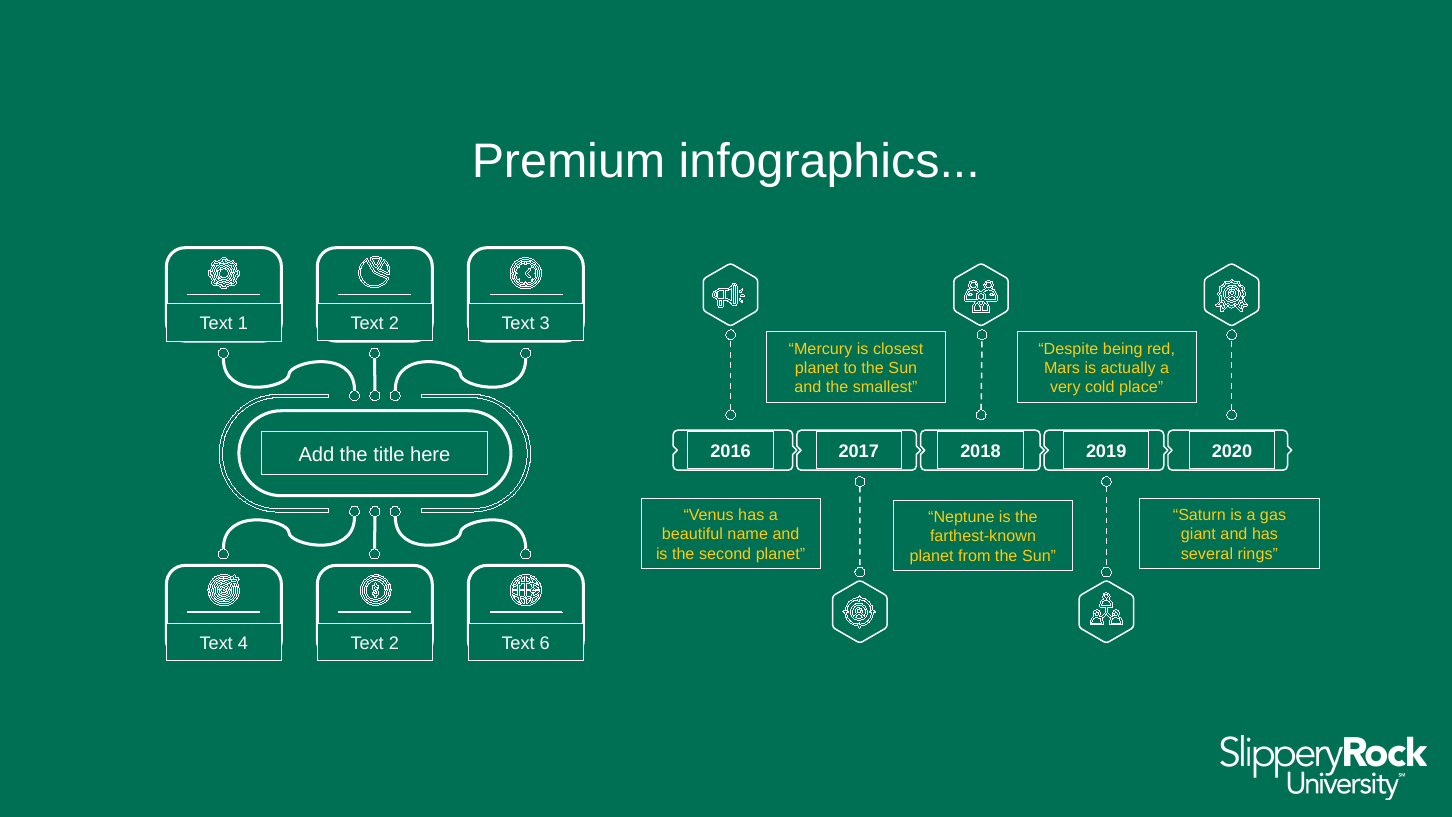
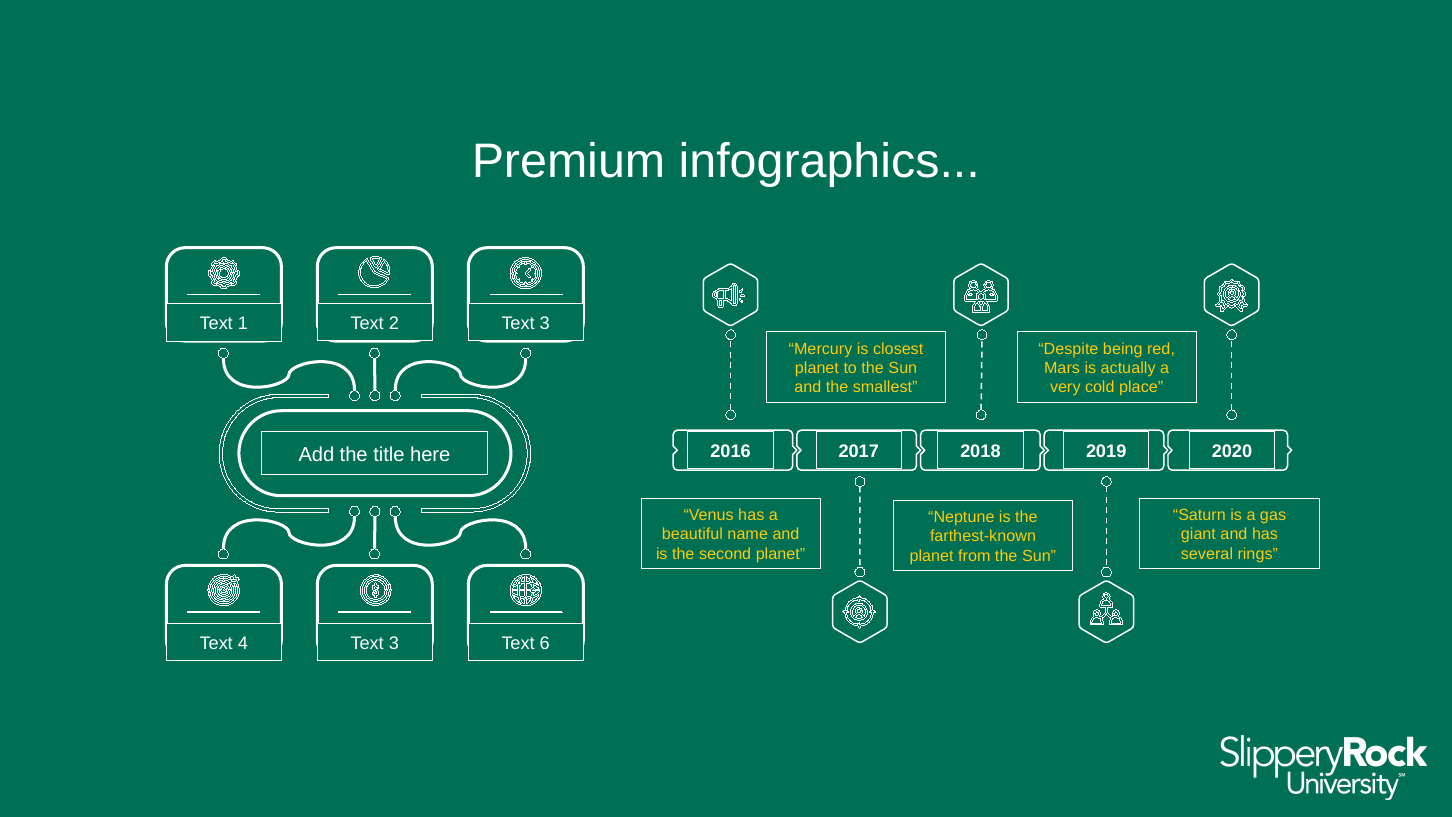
4 Text 2: 2 -> 3
